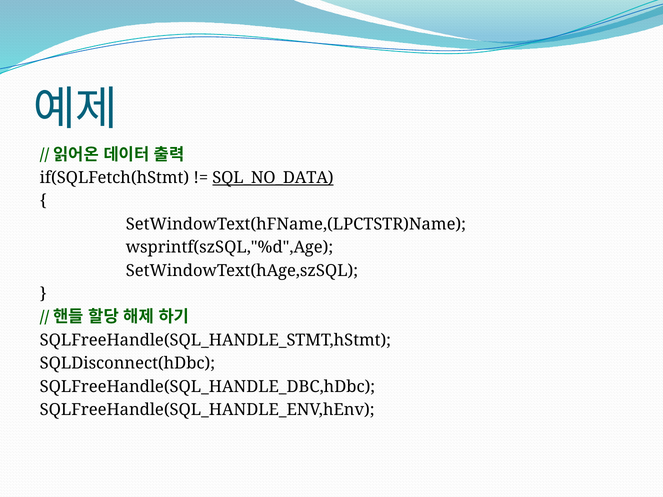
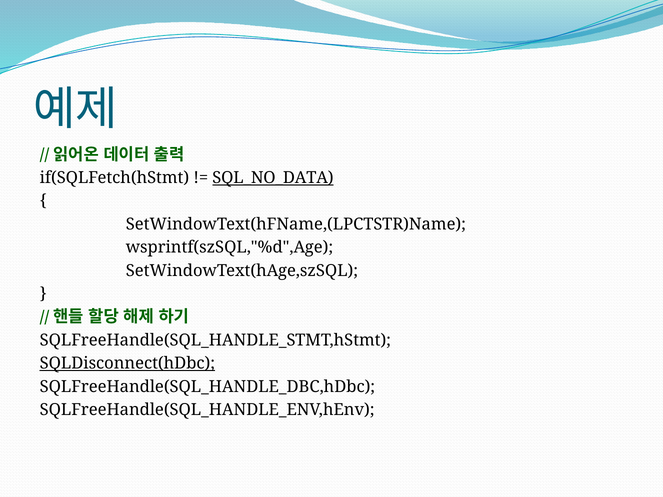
SQLDisconnect(hDbc underline: none -> present
